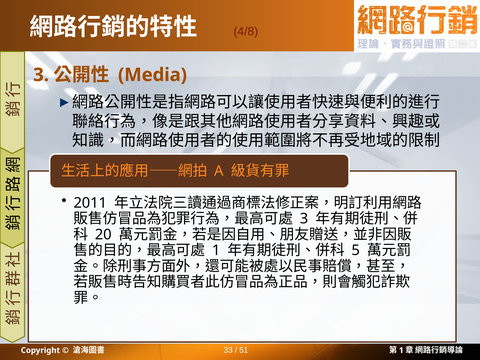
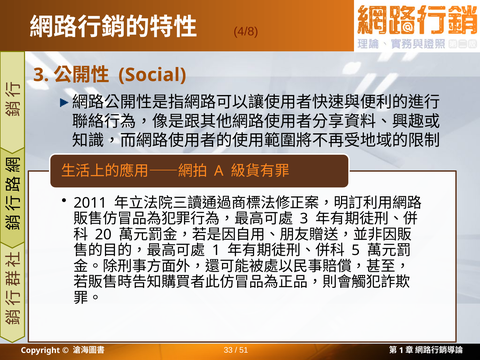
Media: Media -> Social
